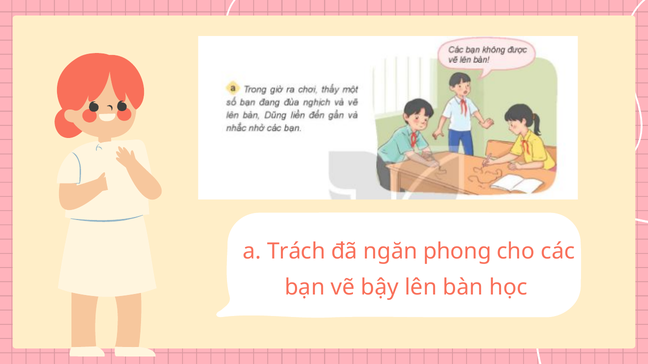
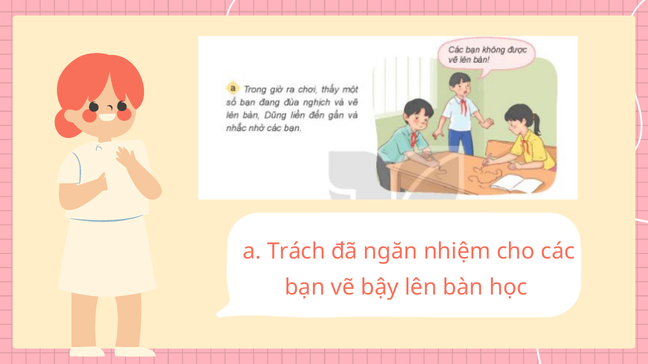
phong: phong -> nhiệm
